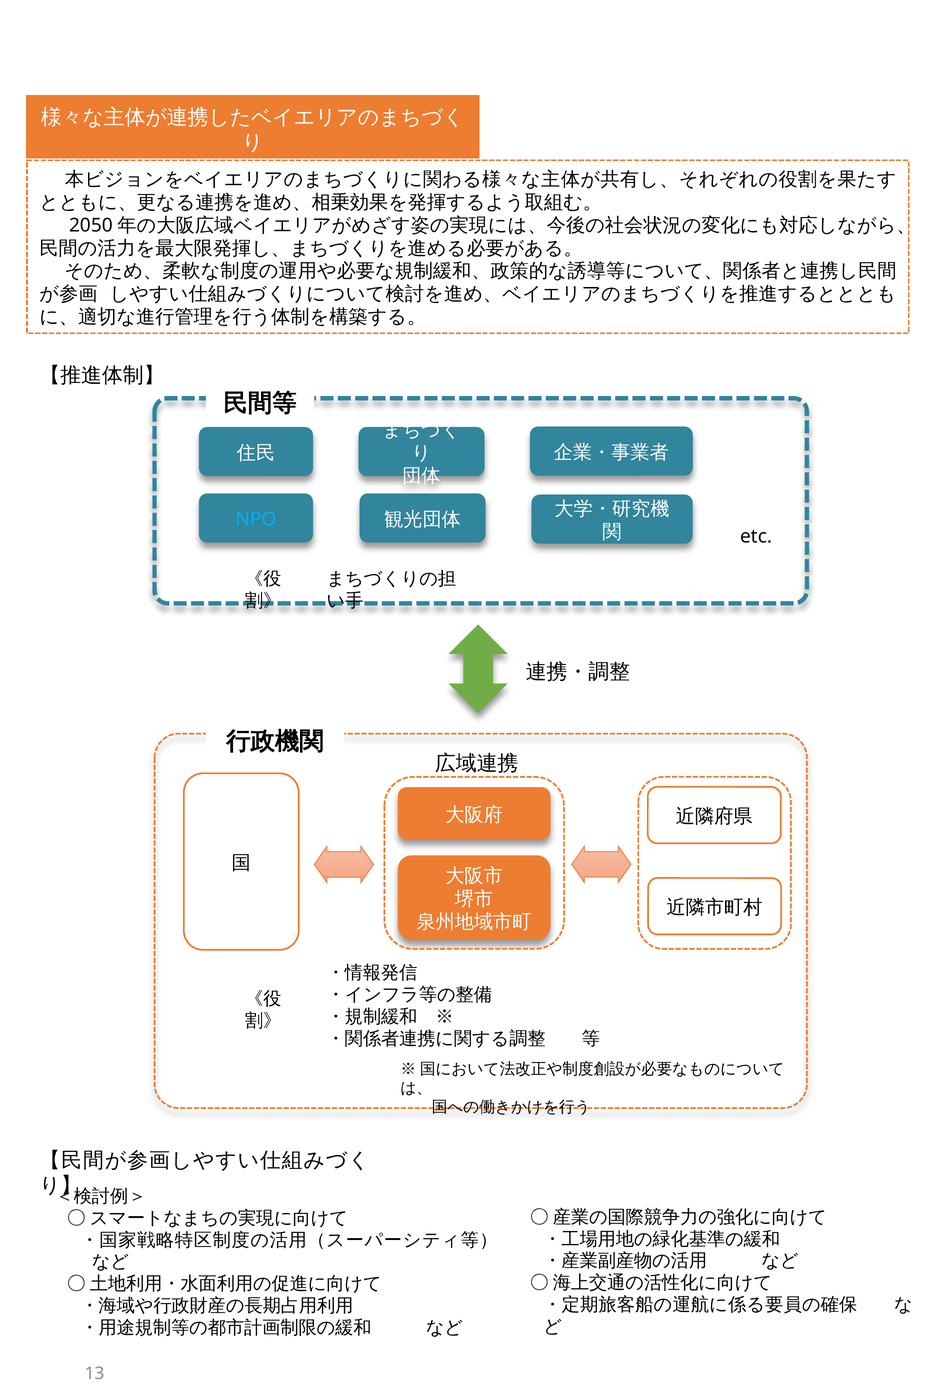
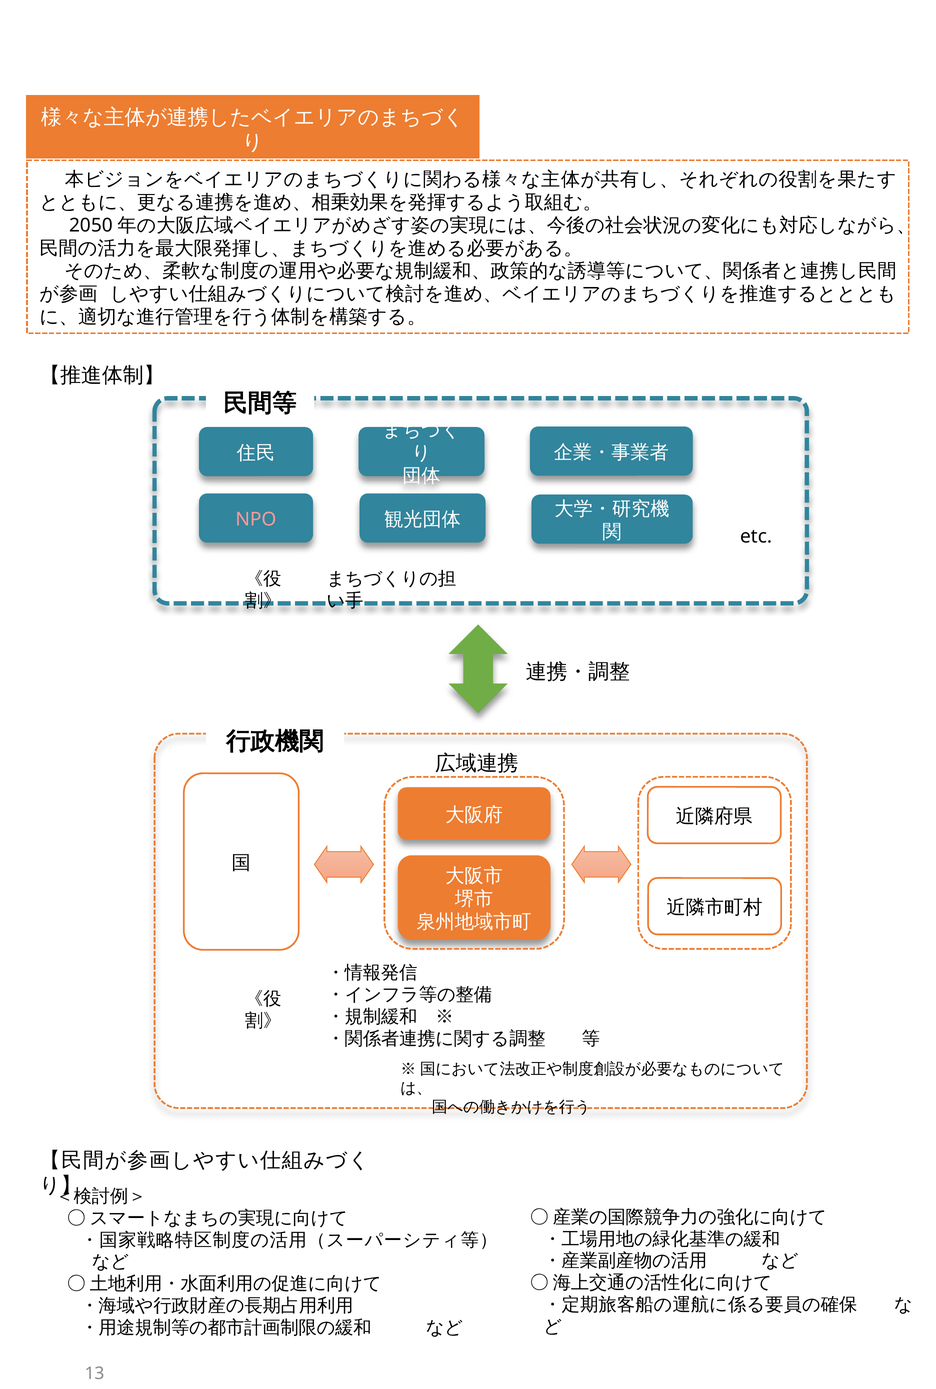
NPO colour: light blue -> pink
